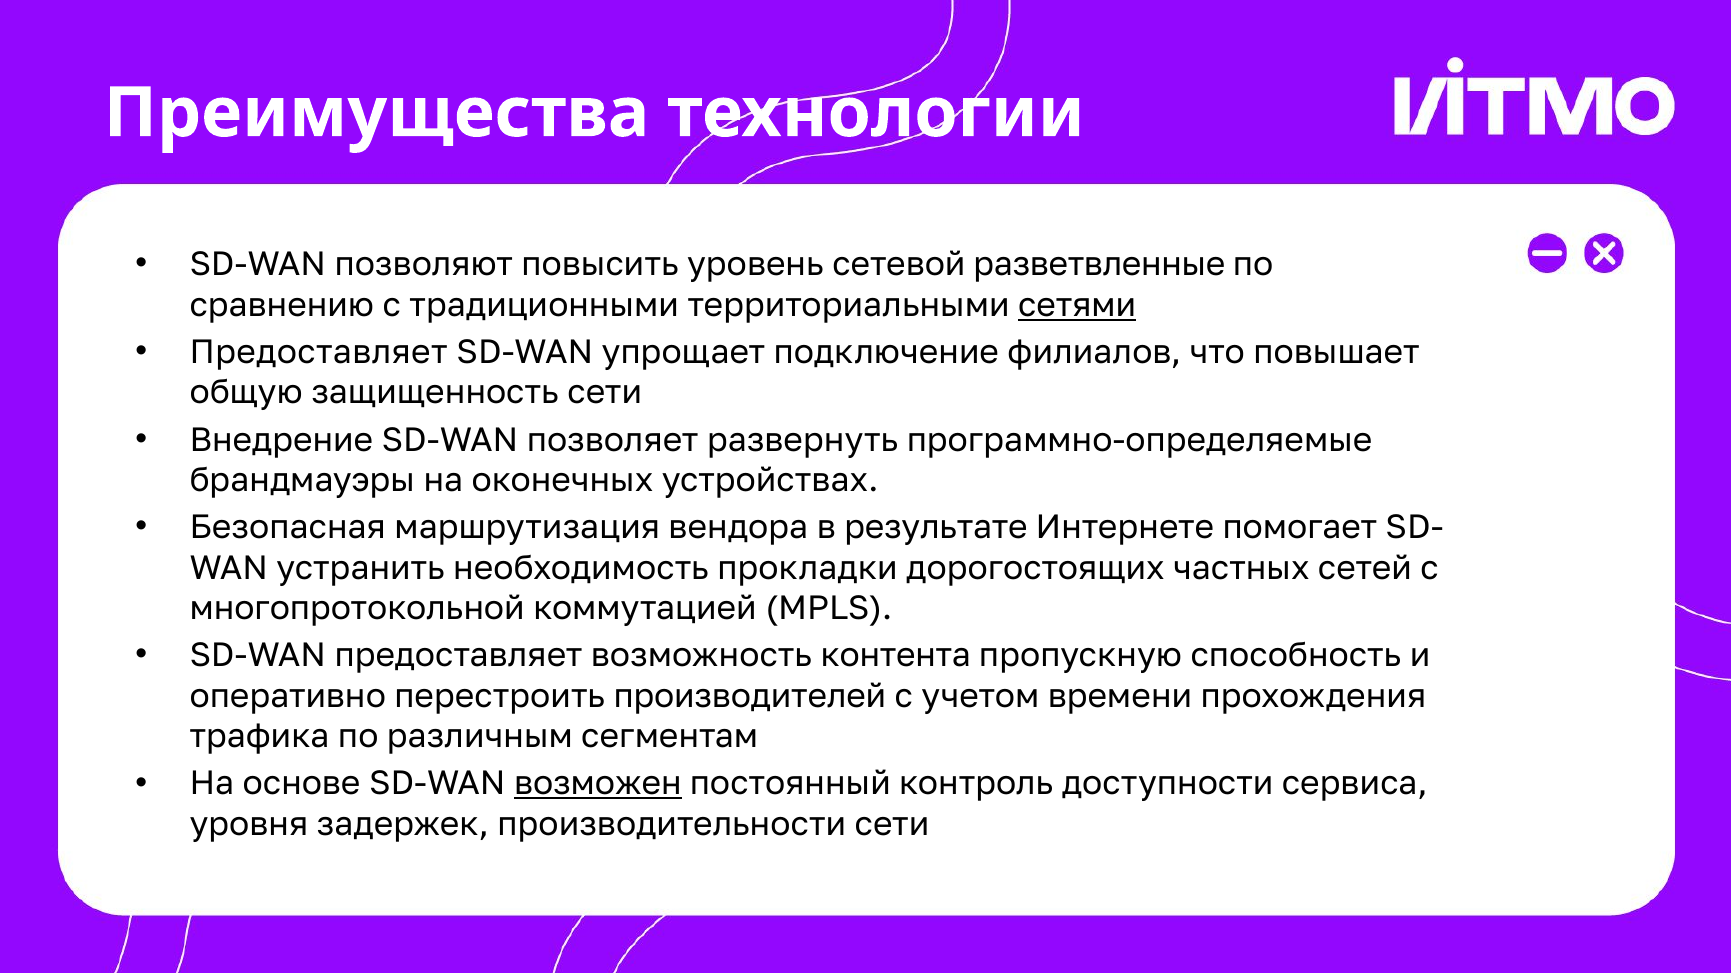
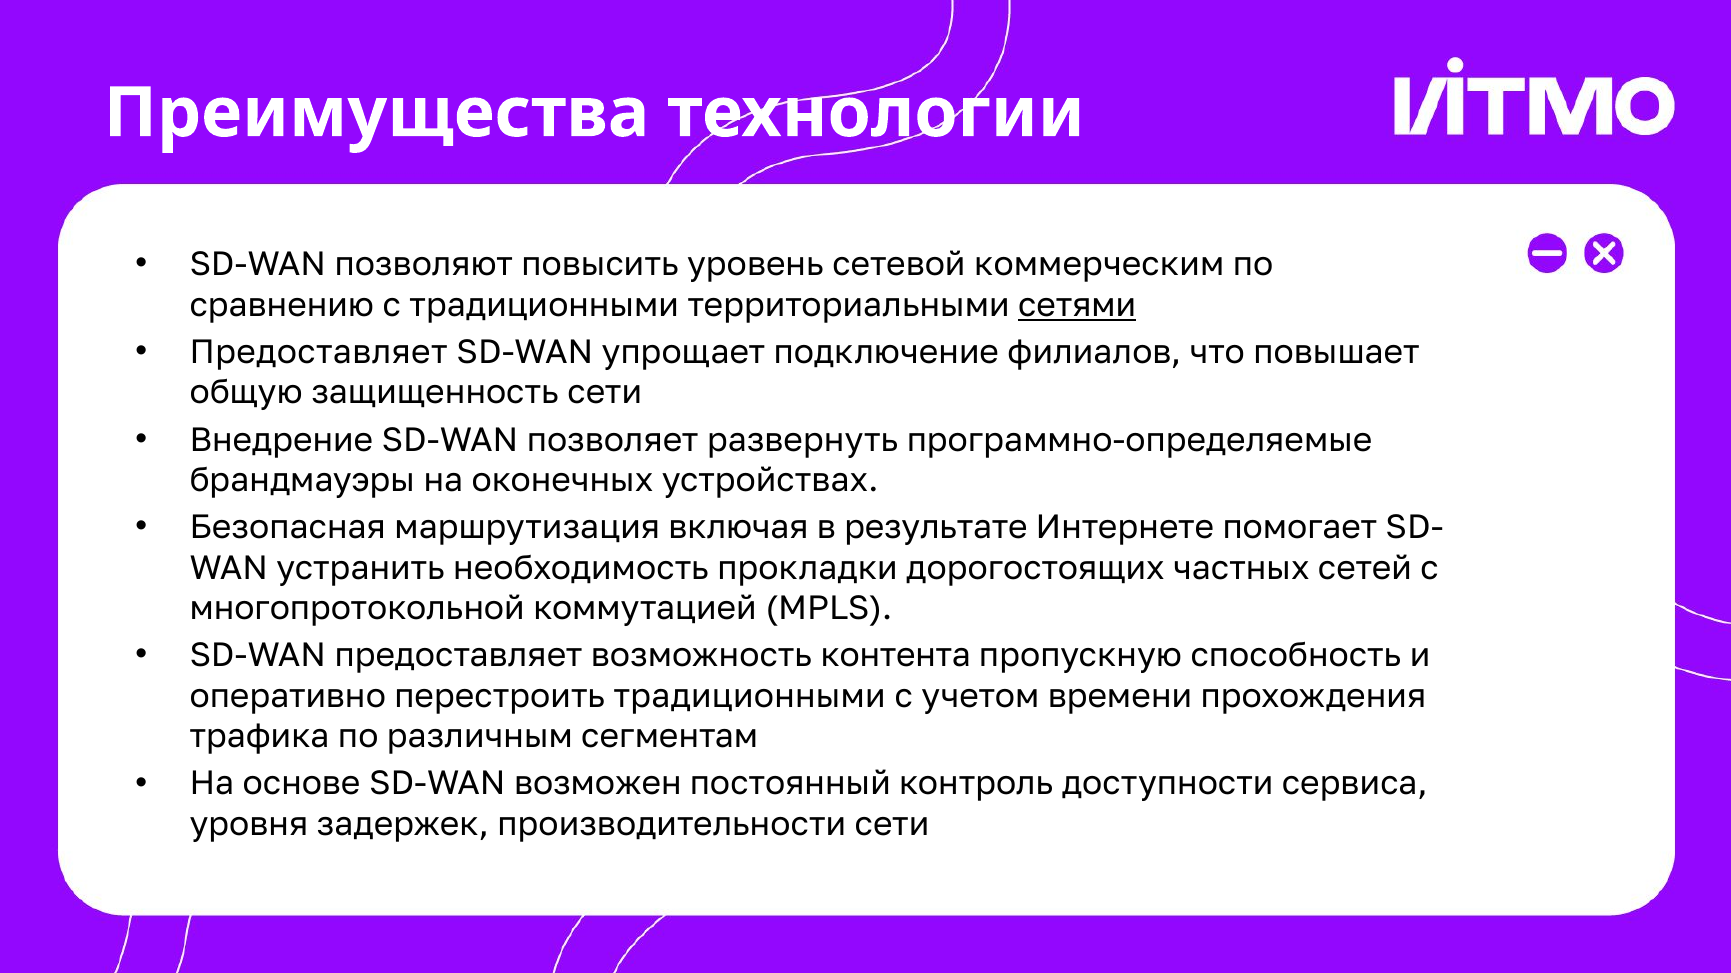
разветвленные: разветвленные -> коммерческим
вендора: вендора -> включая
перестроить производителей: производителей -> традиционными
возможен underline: present -> none
